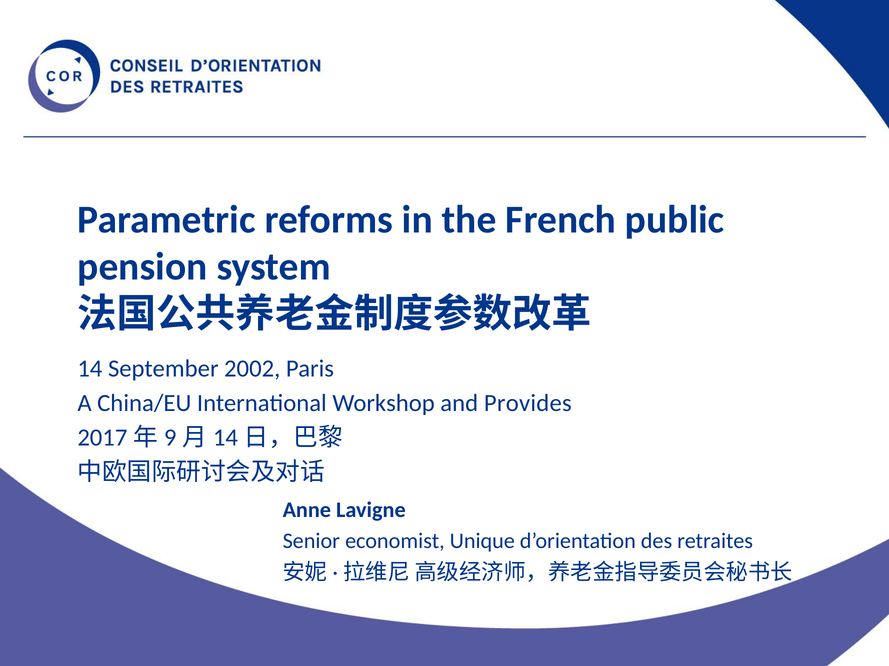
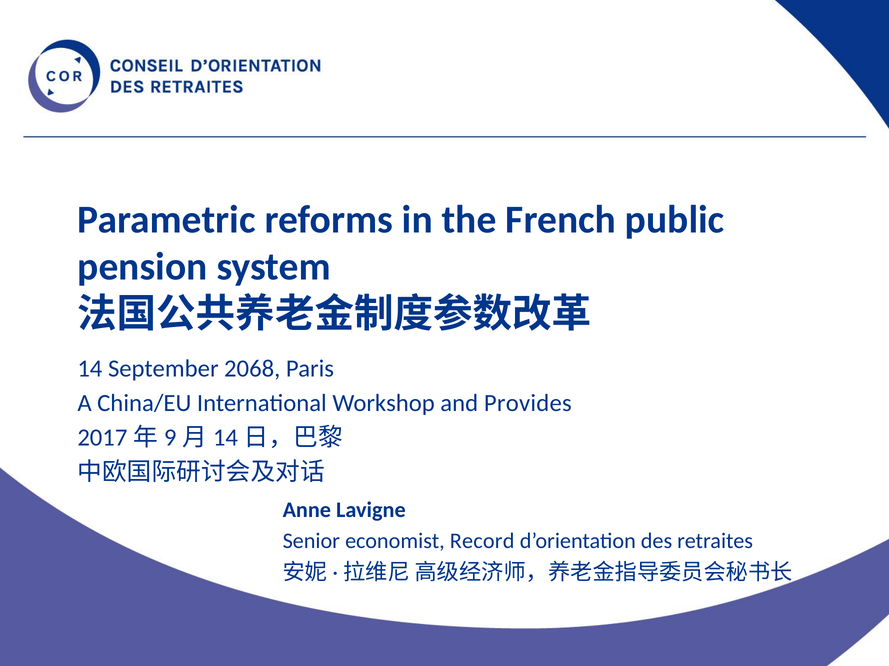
2002: 2002 -> 2068
Unique: Unique -> Record
